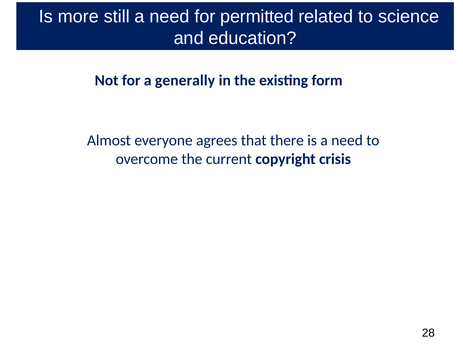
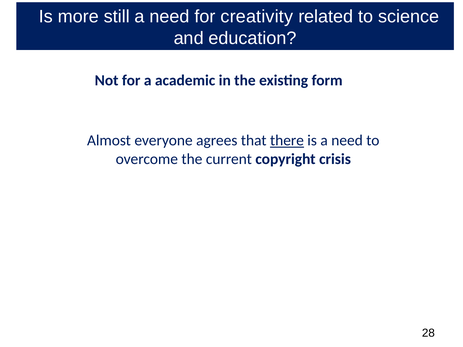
permitted: permitted -> creativity
generally: generally -> academic
there at (287, 141) underline: none -> present
